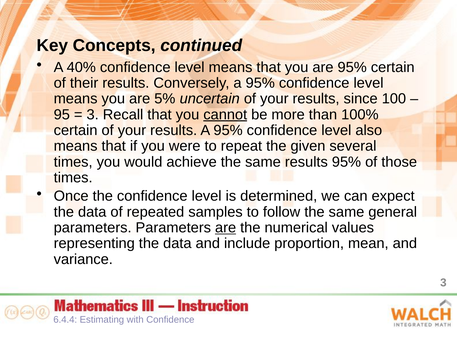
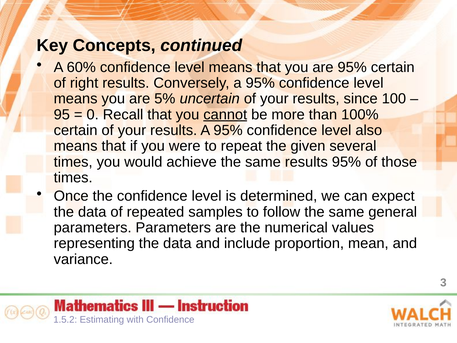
40%: 40% -> 60%
their: their -> right
3 at (93, 114): 3 -> 0
are at (226, 228) underline: present -> none
6.4.4: 6.4.4 -> 1.5.2
